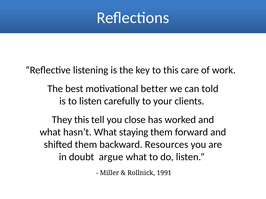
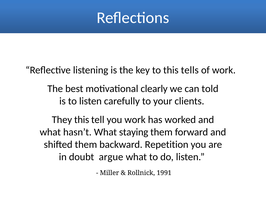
care: care -> tells
better: better -> clearly
you close: close -> work
Resources: Resources -> Repetition
